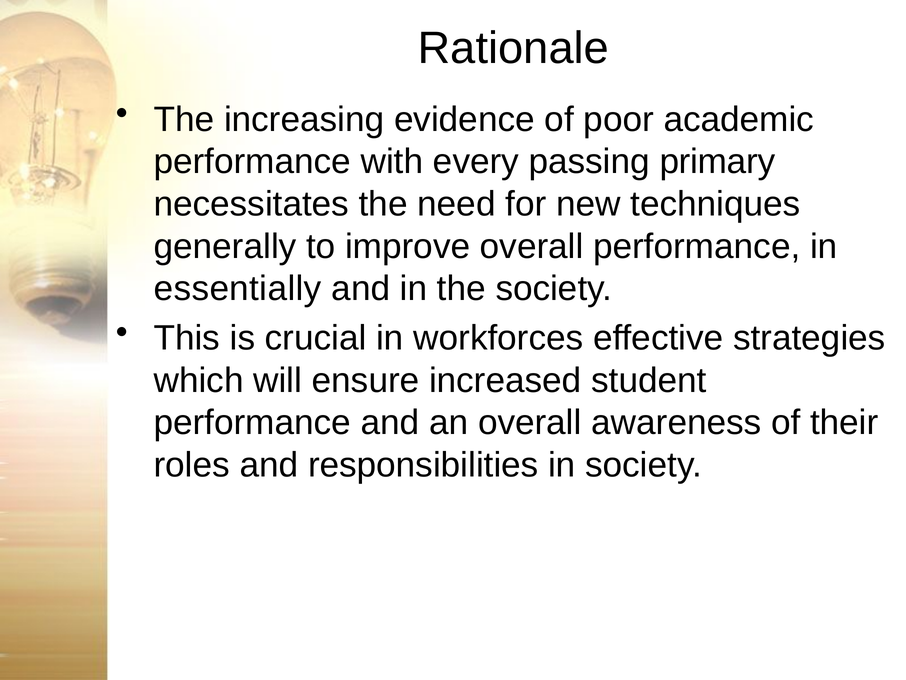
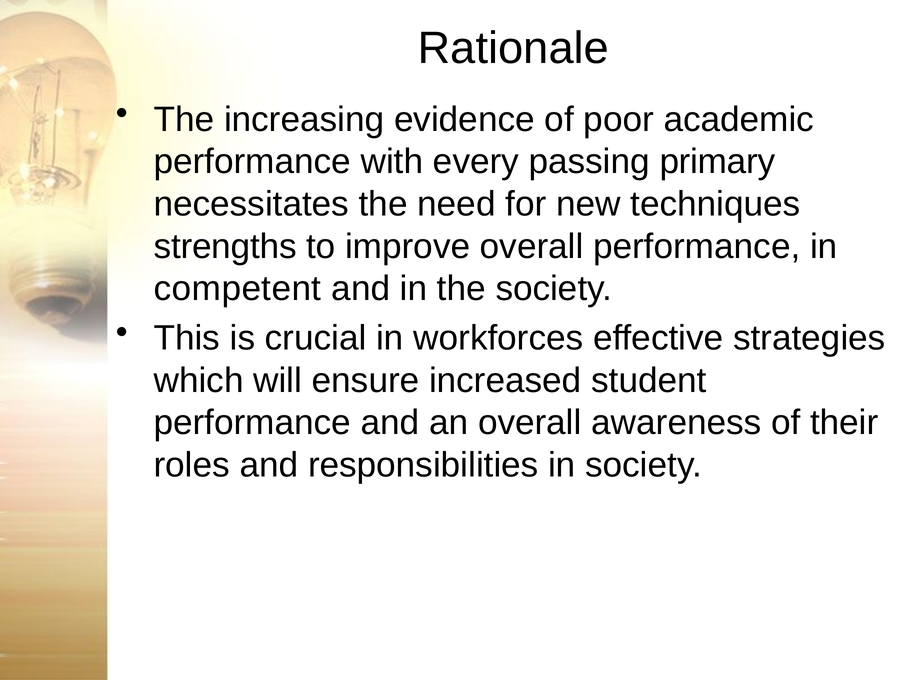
generally: generally -> strengths
essentially: essentially -> competent
